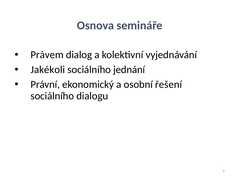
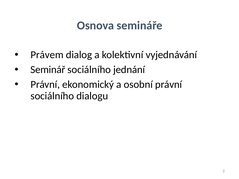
Jakékoli: Jakékoli -> Seminář
osobní řešení: řešení -> právní
